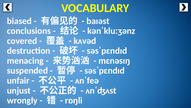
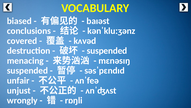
səsˈpɛndɪd at (107, 51): səsˈpɛndɪd -> suspended
